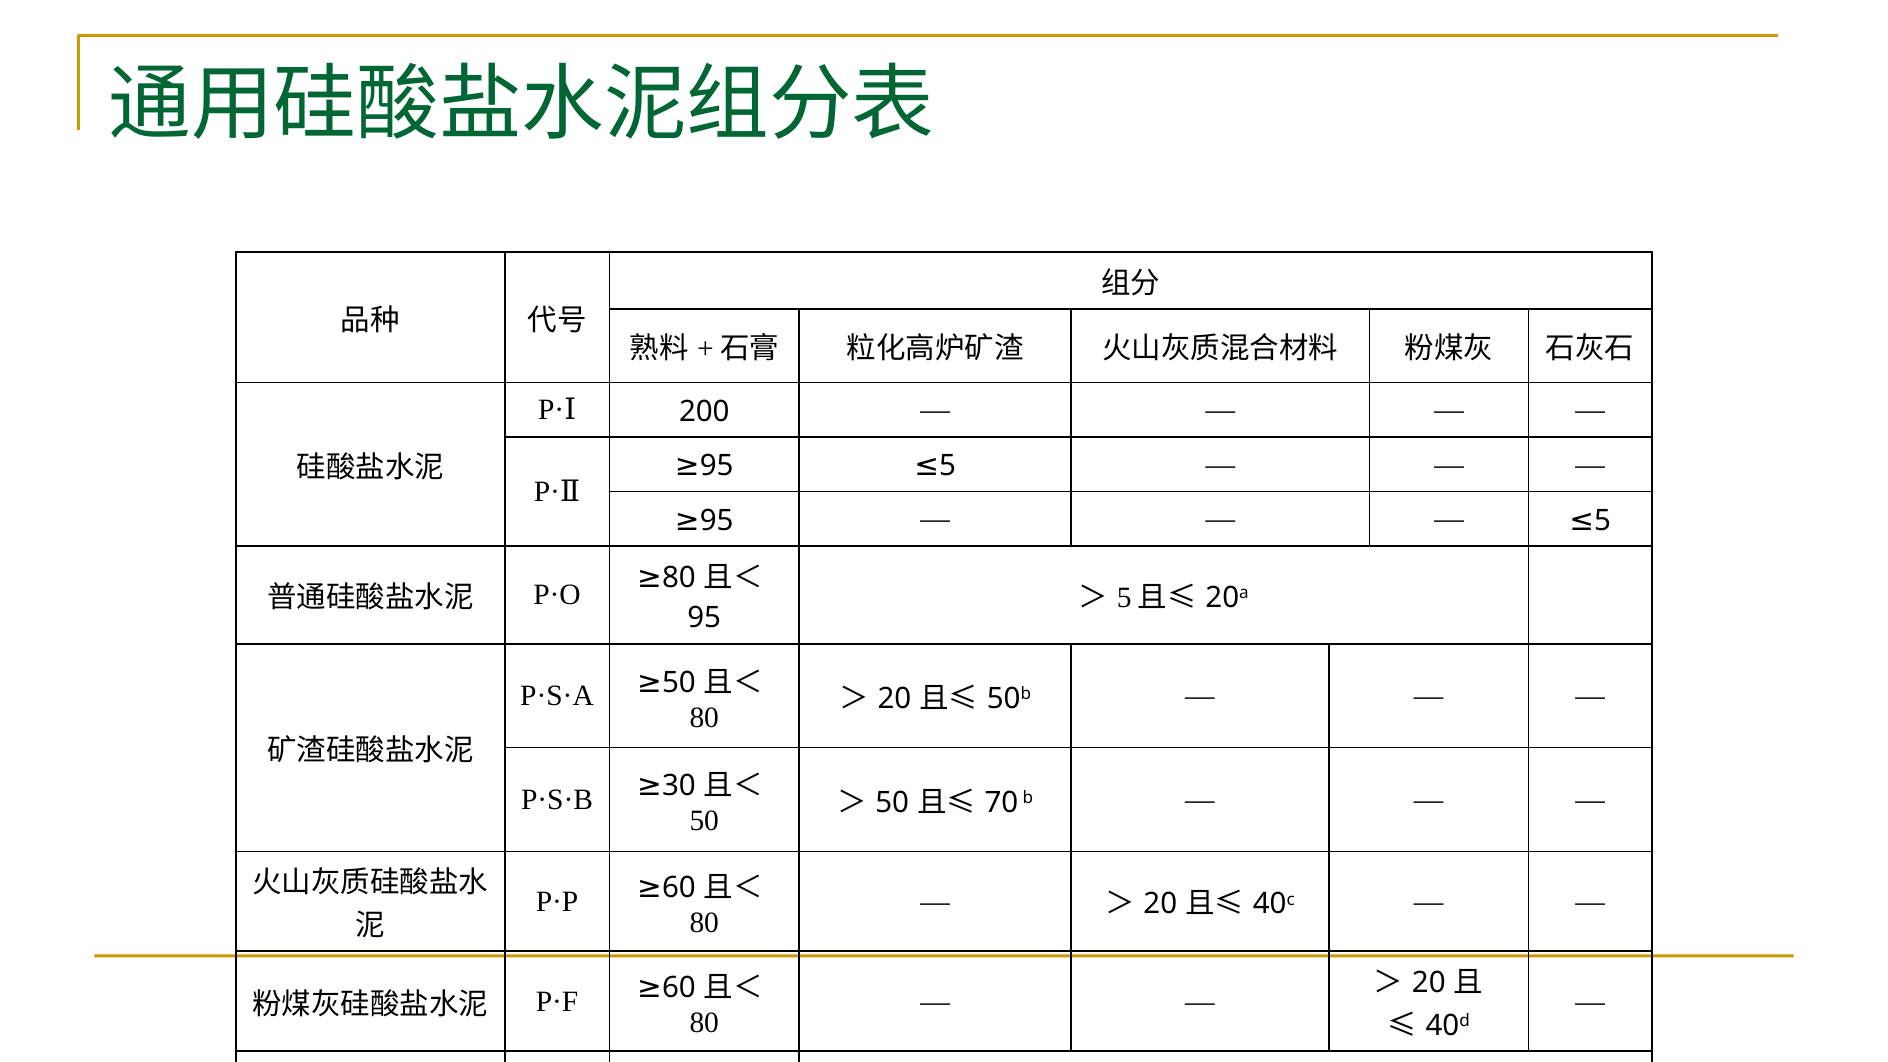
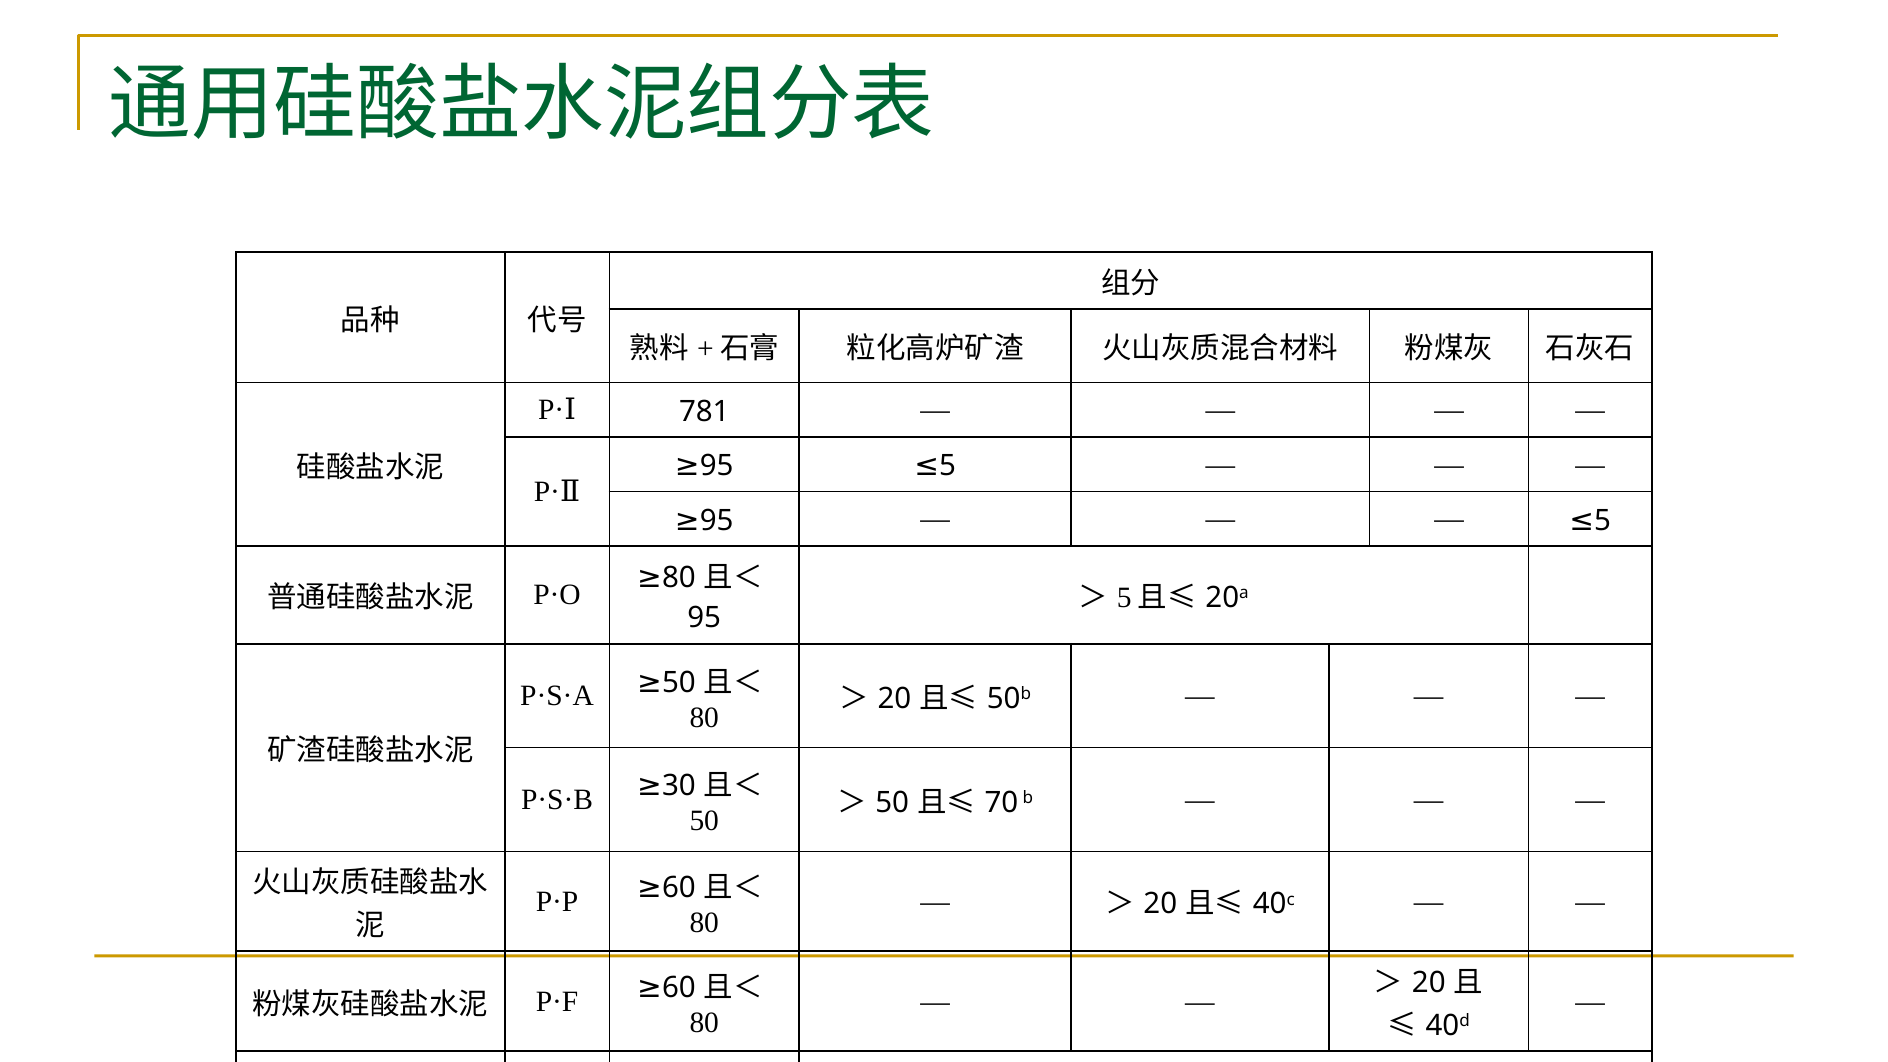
200: 200 -> 781
